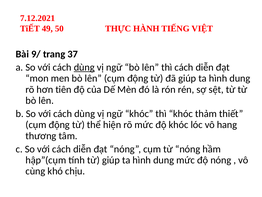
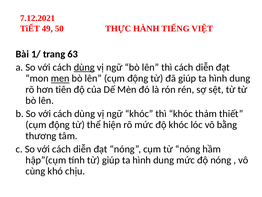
9/: 9/ -> 1/
37: 37 -> 63
men underline: none -> present
hang: hang -> bằng
